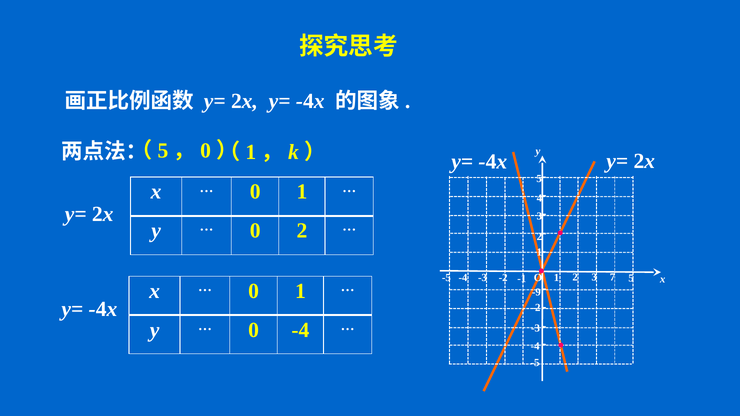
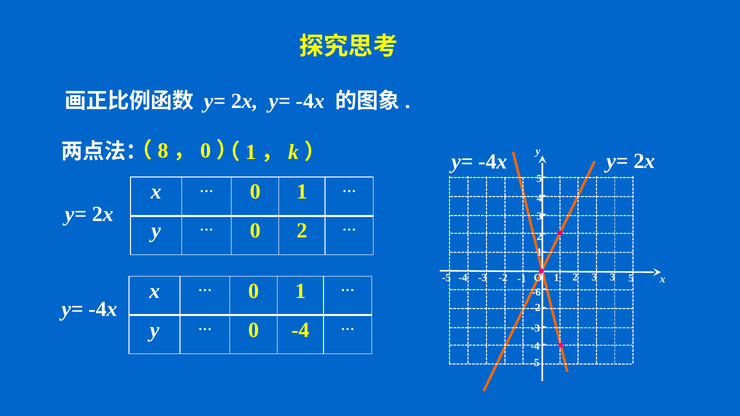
5 at (163, 151): 5 -> 8
-5 7: 7 -> 3
-9: -9 -> -6
